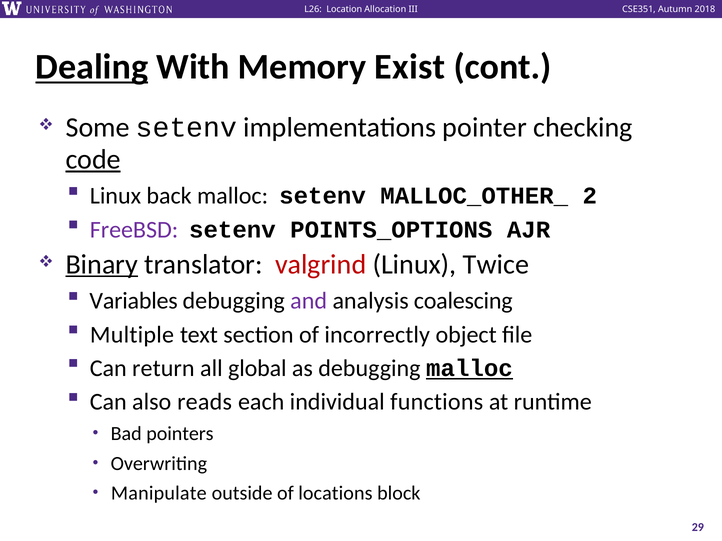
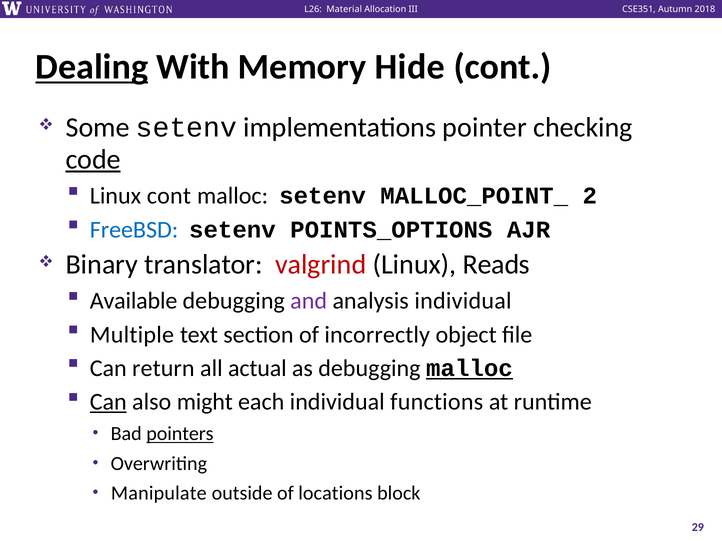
Location: Location -> Material
Exist: Exist -> Hide
Linux back: back -> cont
MALLOC_OTHER_: MALLOC_OTHER_ -> MALLOC_POINT_
FreeBSD colour: purple -> blue
Binary underline: present -> none
Twice: Twice -> Reads
Variables: Variables -> Available
analysis coalescing: coalescing -> individual
global: global -> actual
Can at (108, 402) underline: none -> present
reads: reads -> might
pointers underline: none -> present
